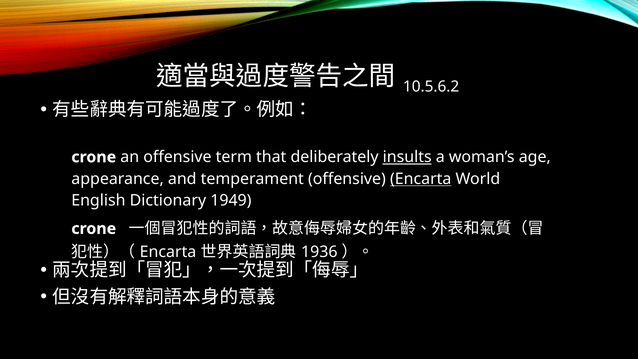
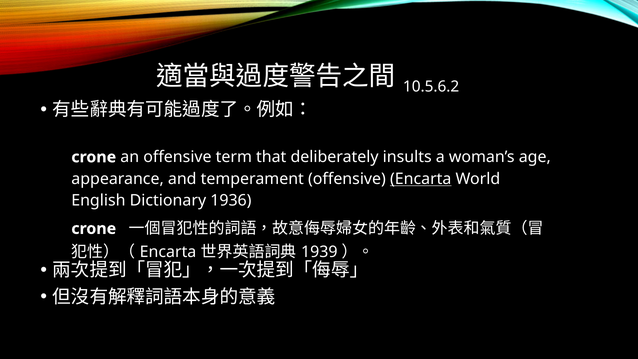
insults underline: present -> none
1949: 1949 -> 1936
1936: 1936 -> 1939
